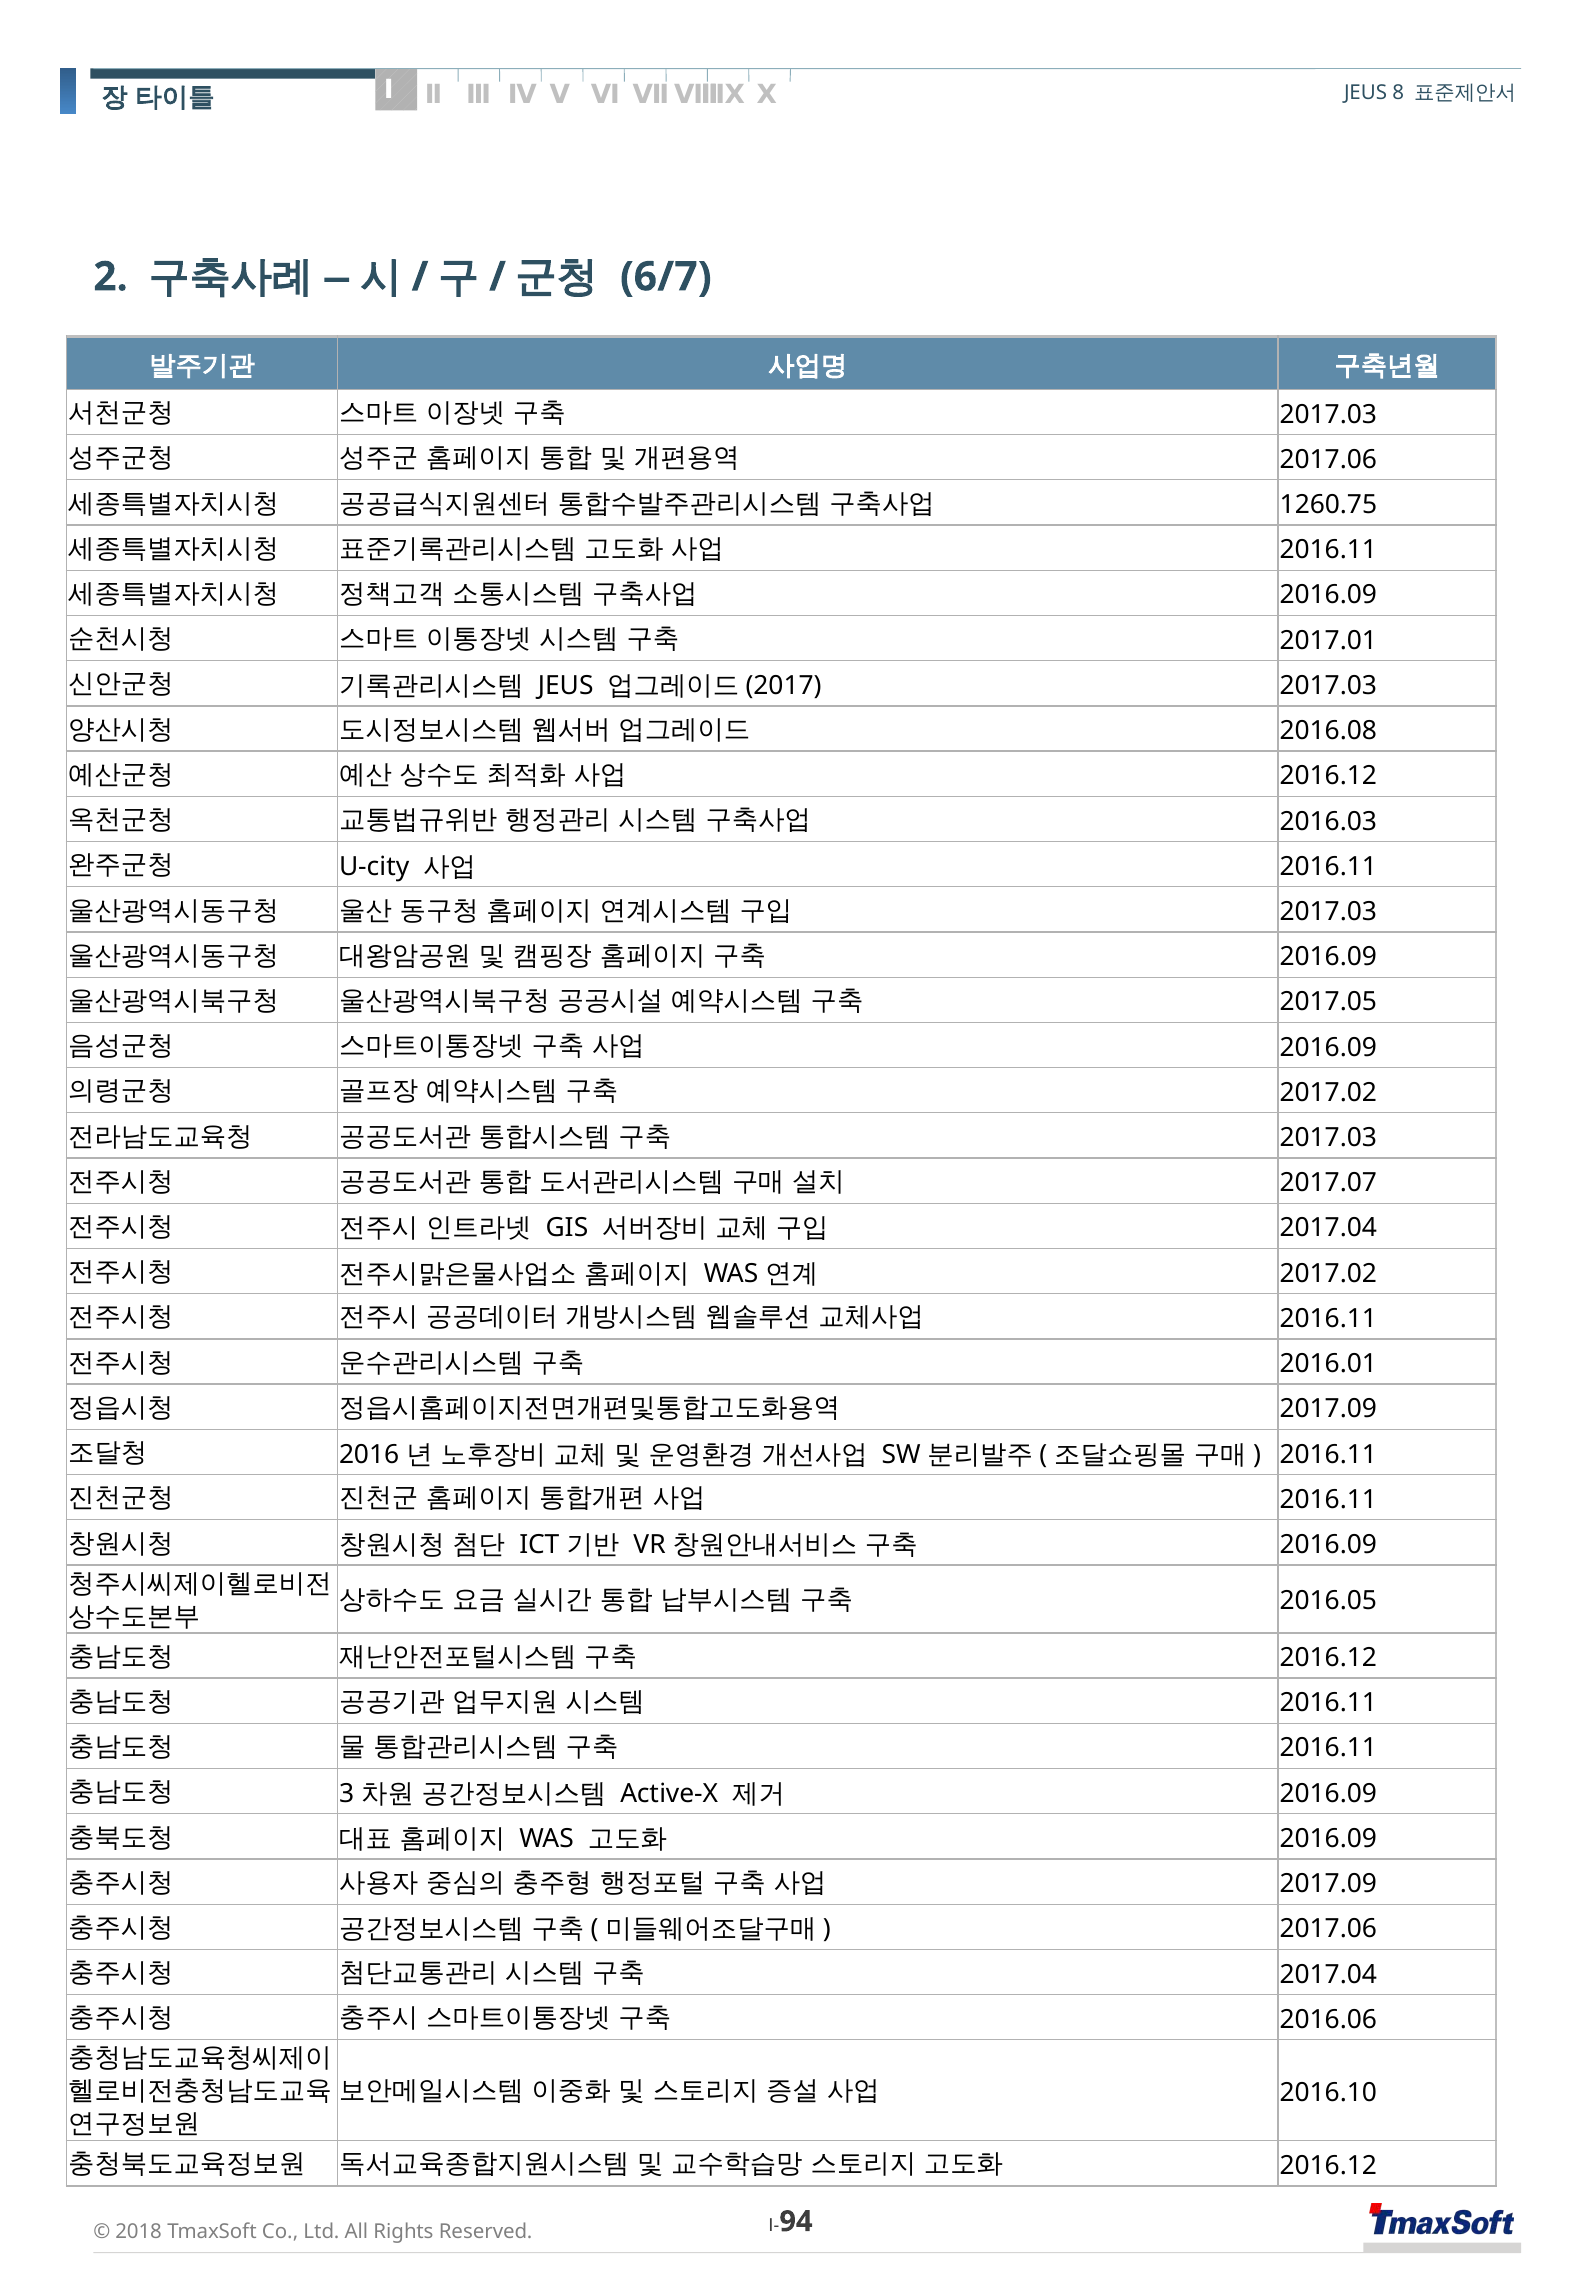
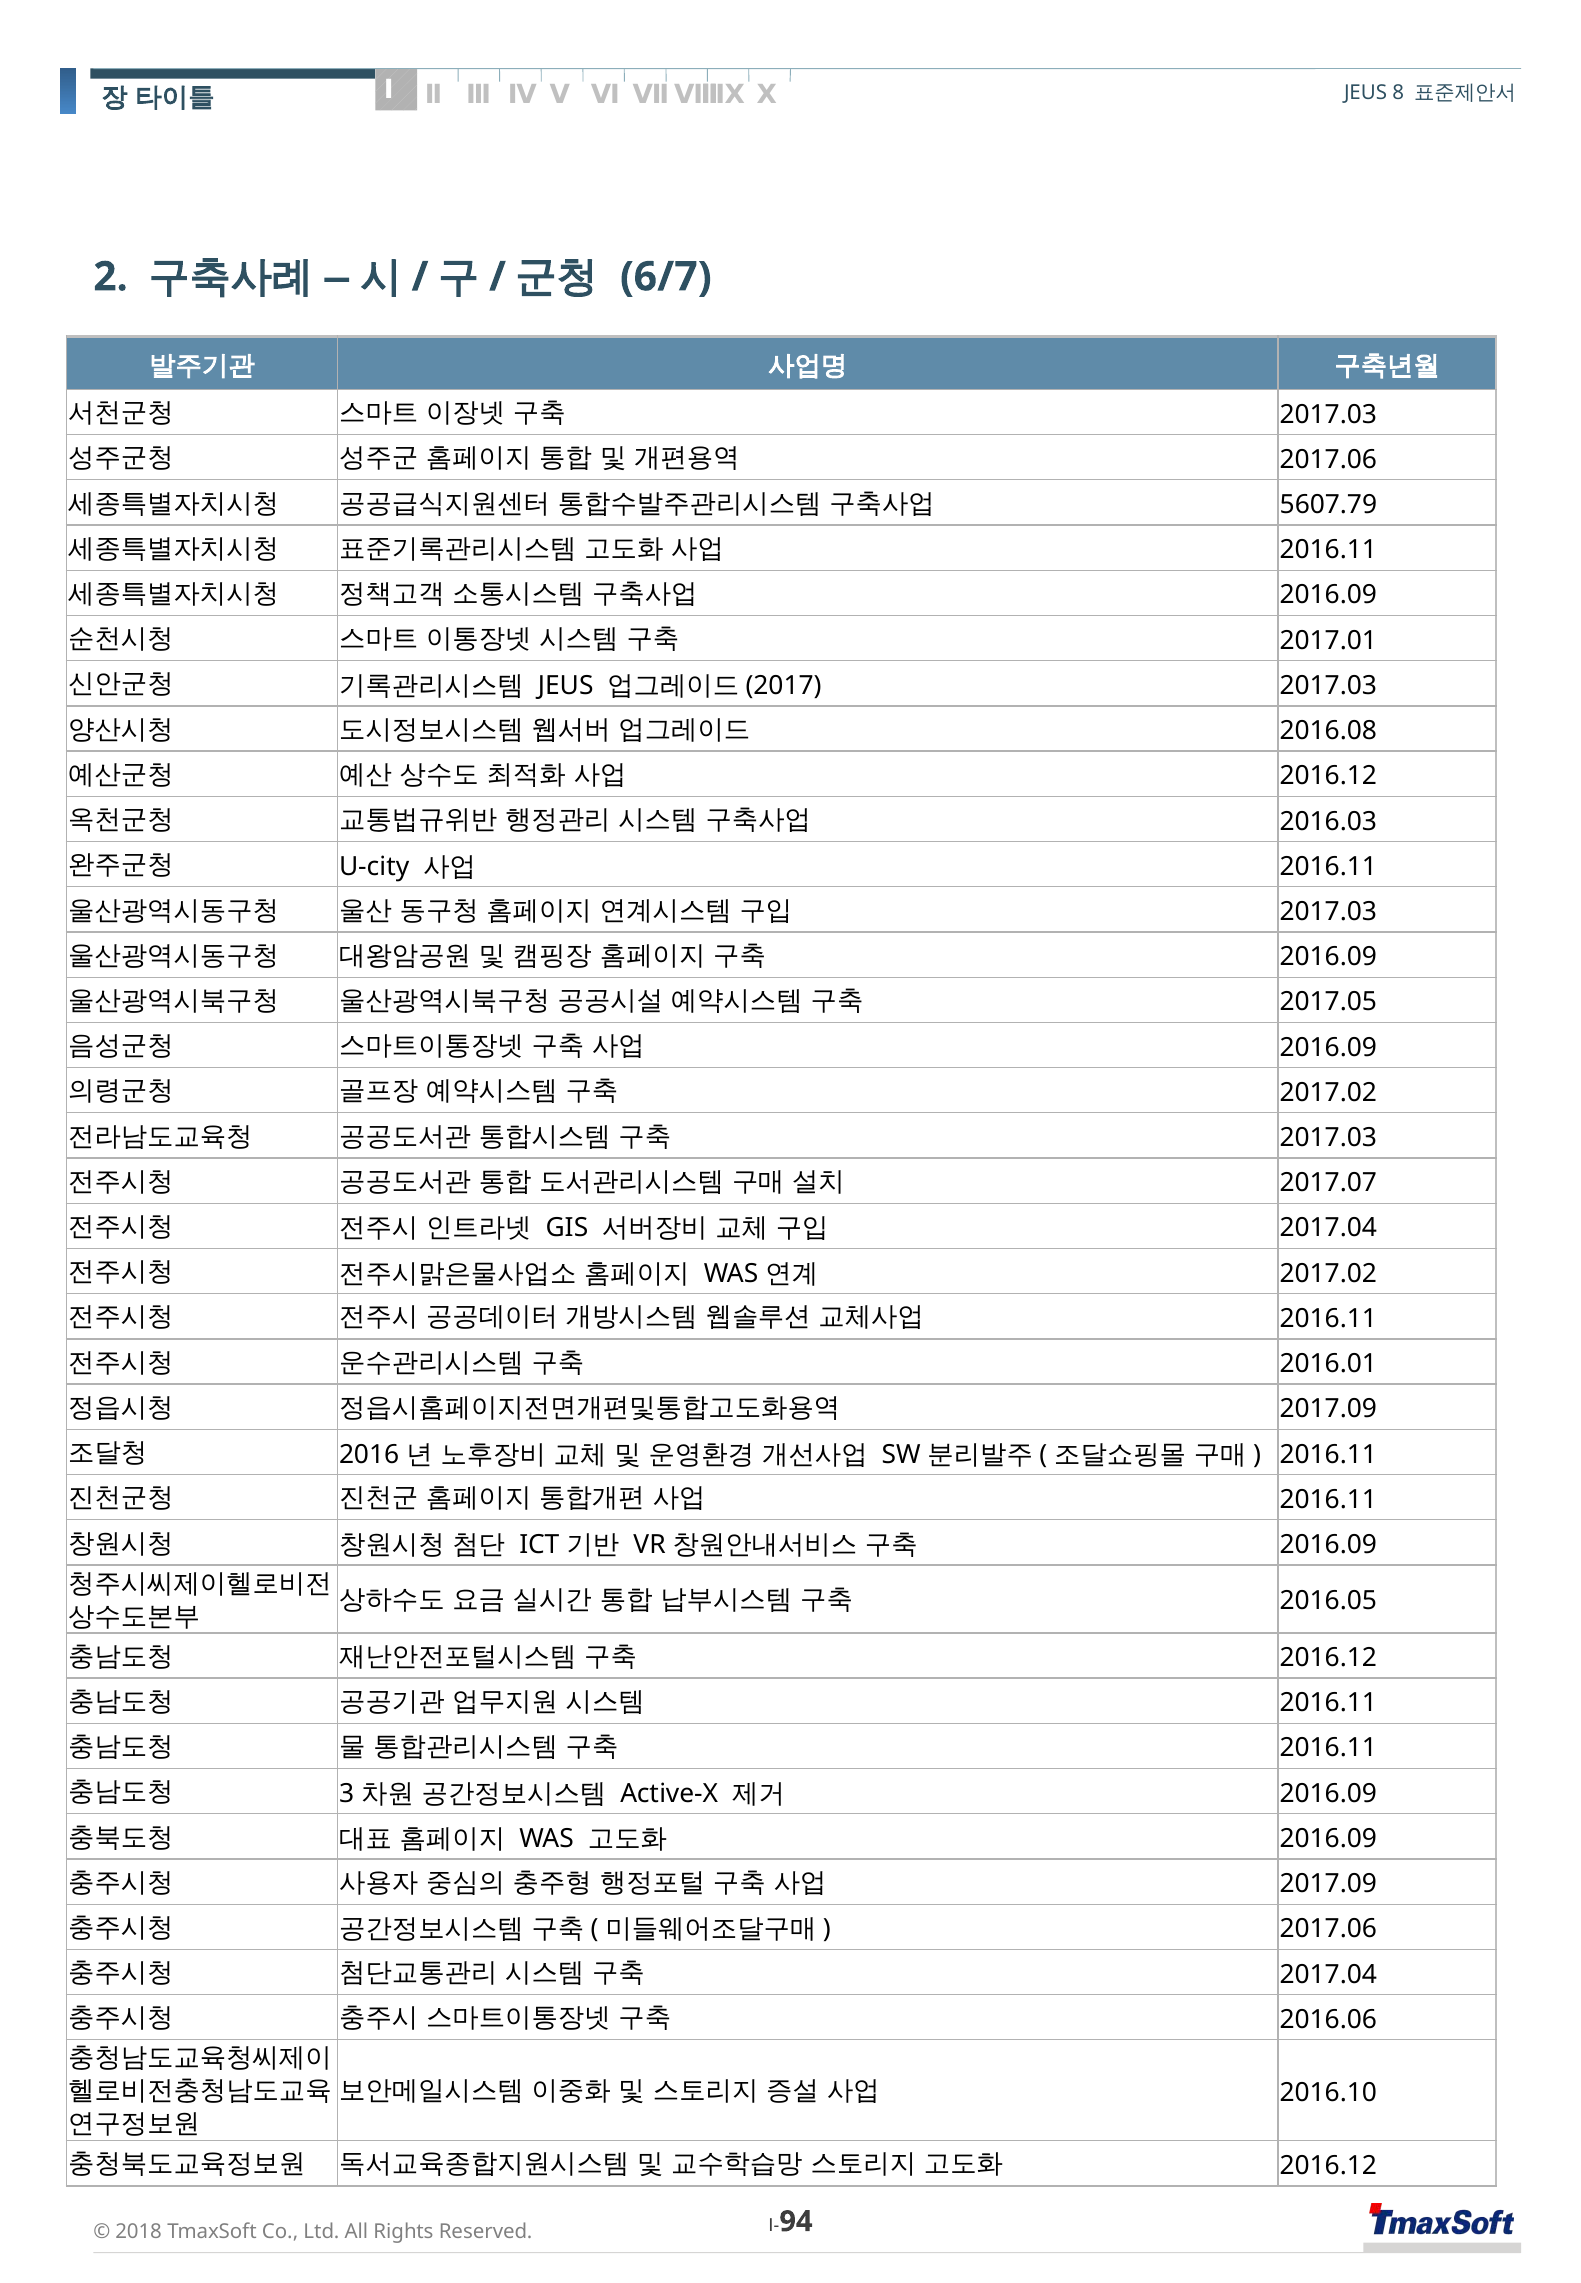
1260.75: 1260.75 -> 5607.79
